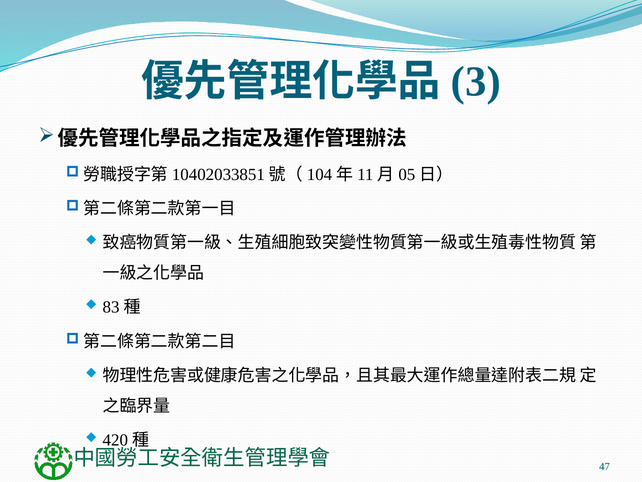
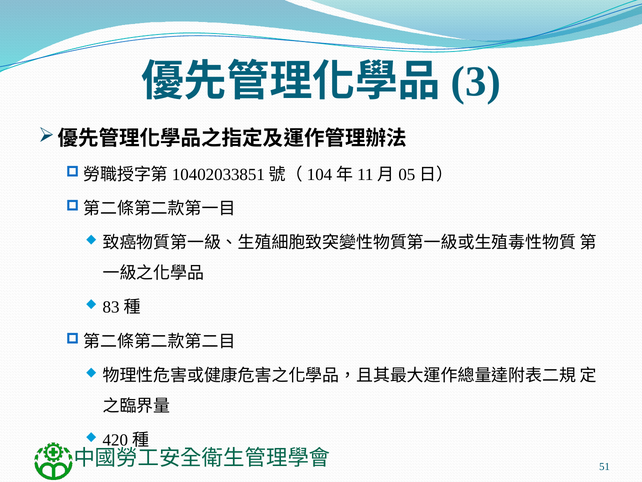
47: 47 -> 51
